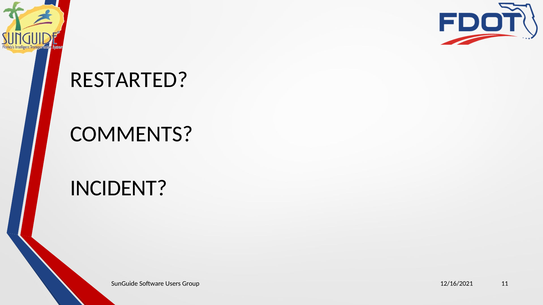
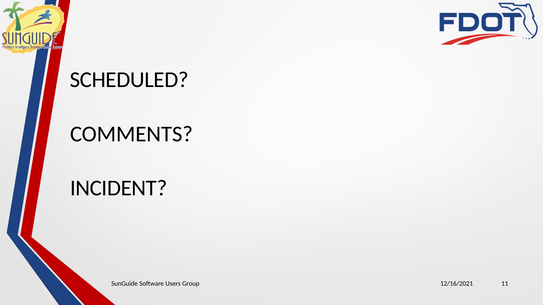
RESTARTED: RESTARTED -> SCHEDULED
